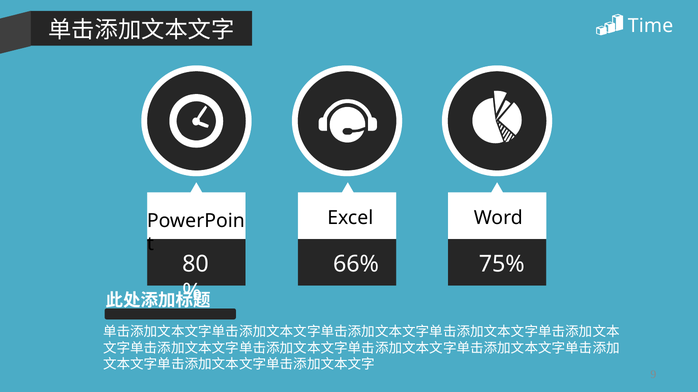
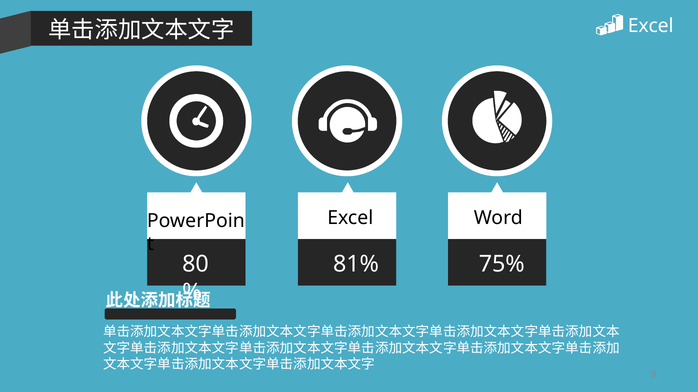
Time at (650, 26): Time -> Excel
66%: 66% -> 81%
